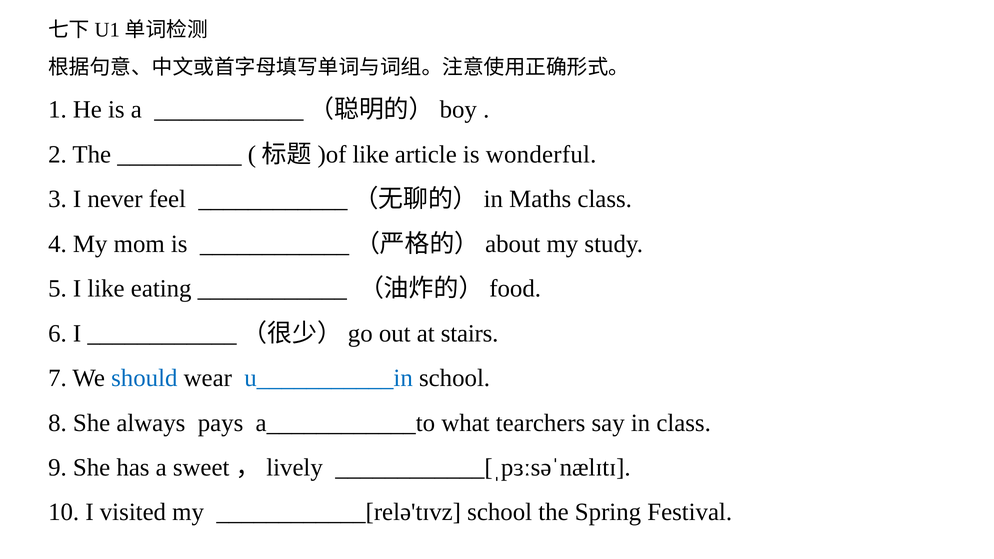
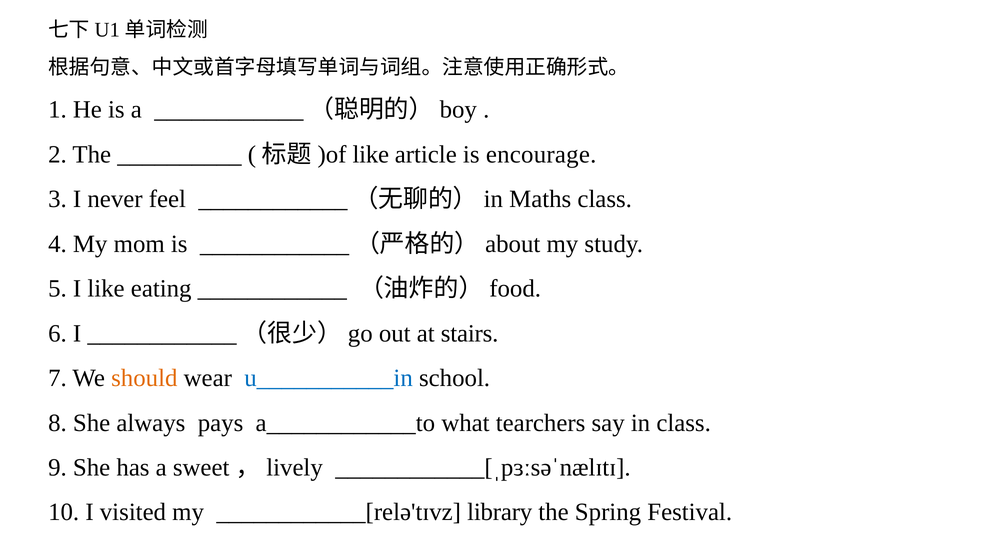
wonderful: wonderful -> encourage
should colour: blue -> orange
____________[relə'tɪvz school: school -> library
